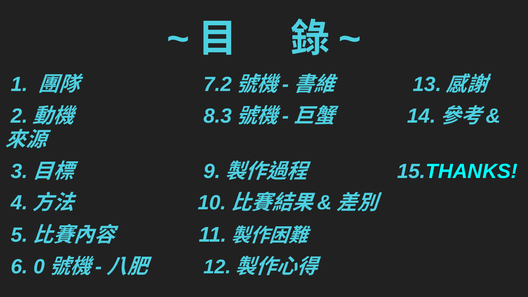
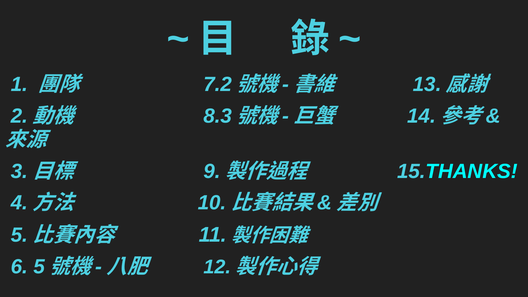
6 0: 0 -> 5
